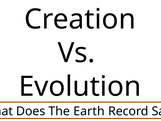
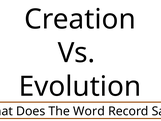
Earth: Earth -> Word
